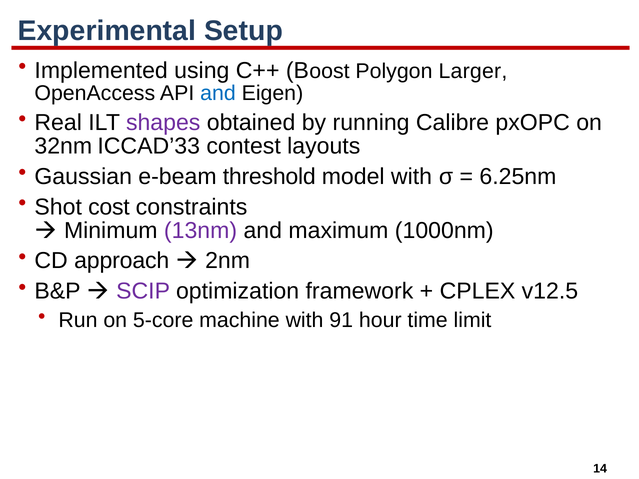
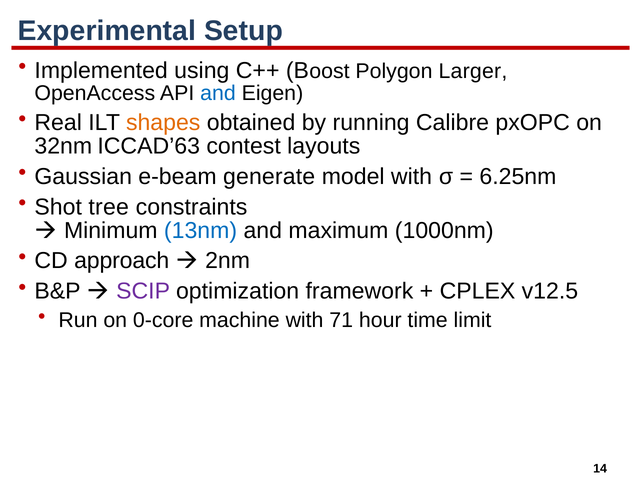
shapes colour: purple -> orange
ICCAD’33: ICCAD’33 -> ICCAD’63
threshold: threshold -> generate
cost: cost -> tree
13nm colour: purple -> blue
5-core: 5-core -> 0-core
91: 91 -> 71
